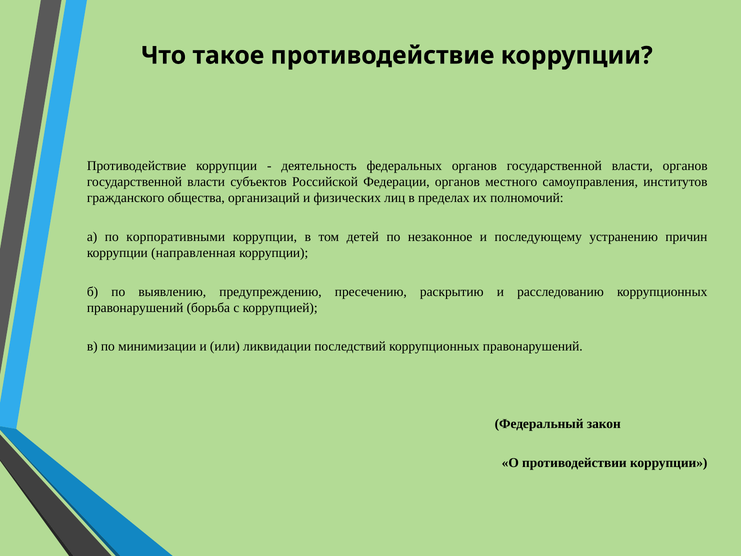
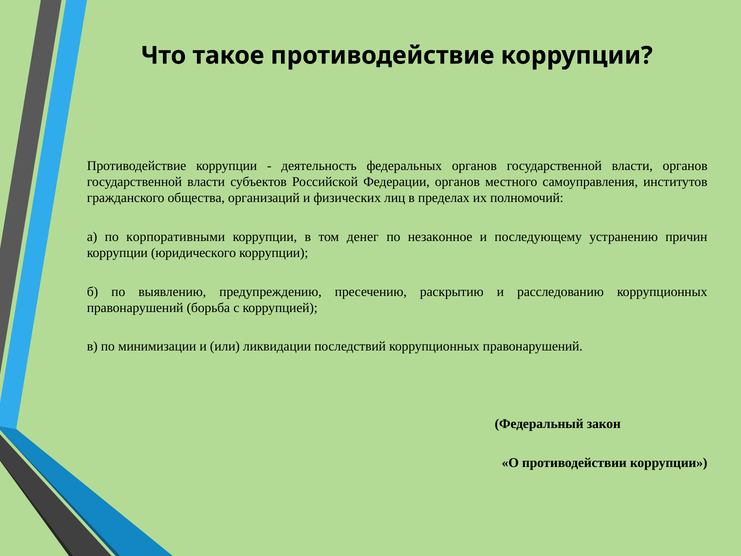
детей: детей -> денег
направленная: направленная -> юридического
